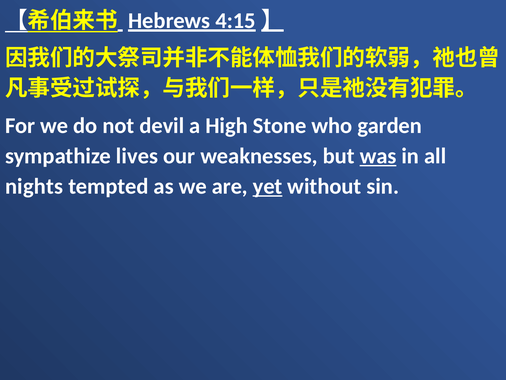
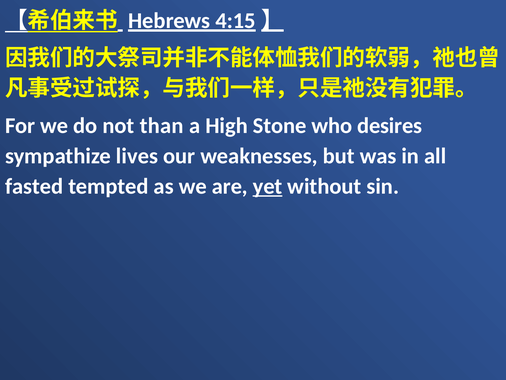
devil: devil -> than
garden: garden -> desires
was underline: present -> none
nights: nights -> fasted
